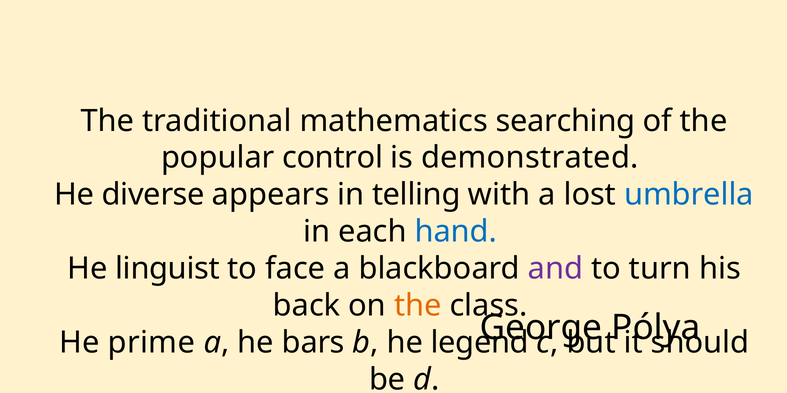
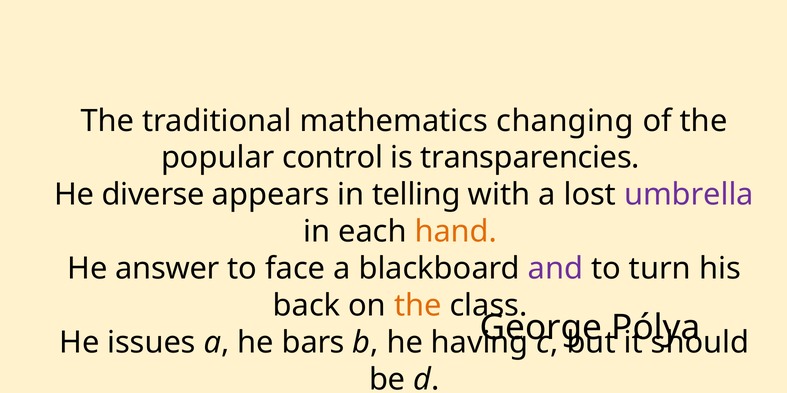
searching: searching -> changing
demonstrated: demonstrated -> transparencies
umbrella colour: blue -> purple
hand colour: blue -> orange
linguist: linguist -> answer
prime: prime -> issues
legend: legend -> having
